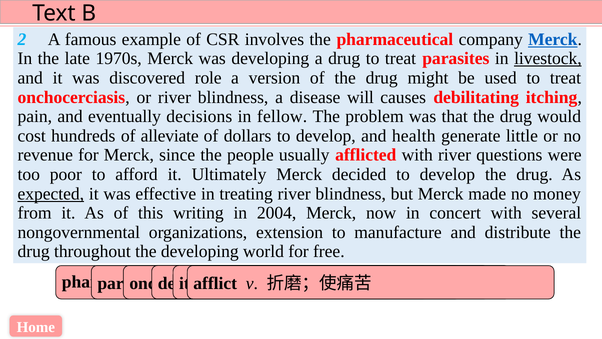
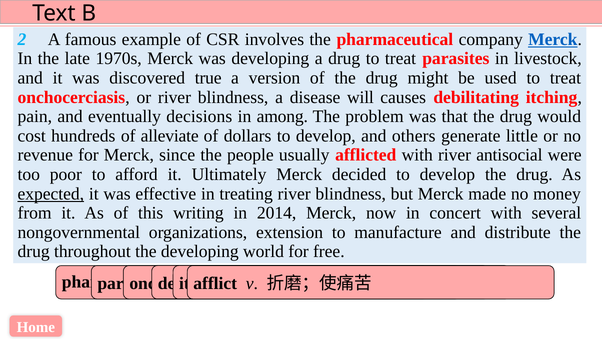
livestock underline: present -> none
role: role -> true
fellow: fellow -> among
health: health -> others
questions: questions -> antisocial
2004: 2004 -> 2014
